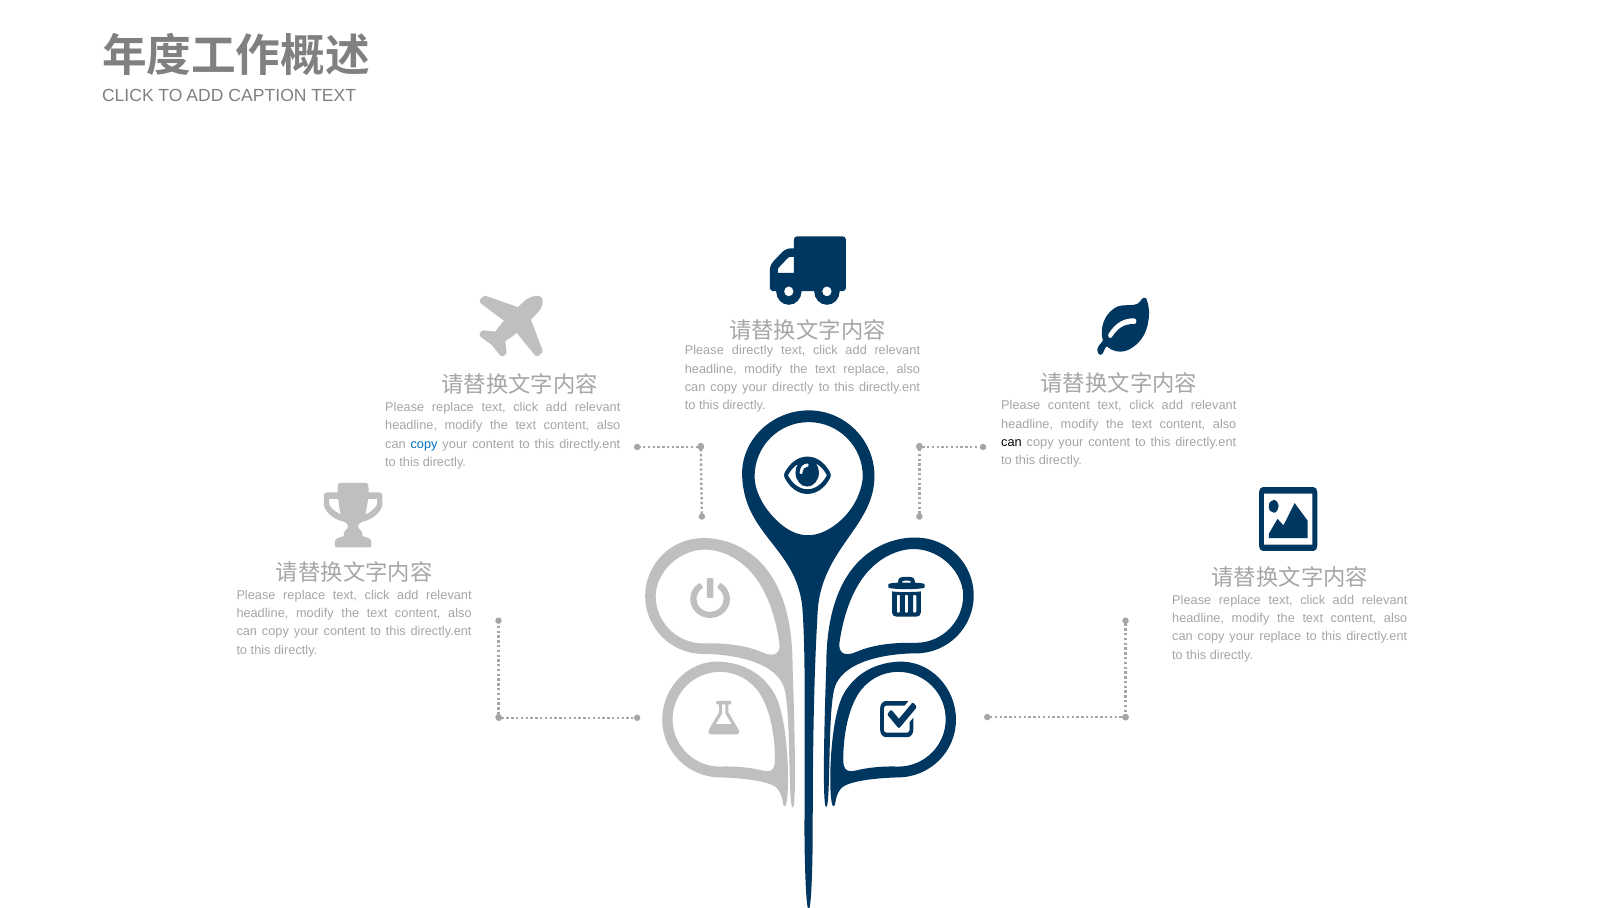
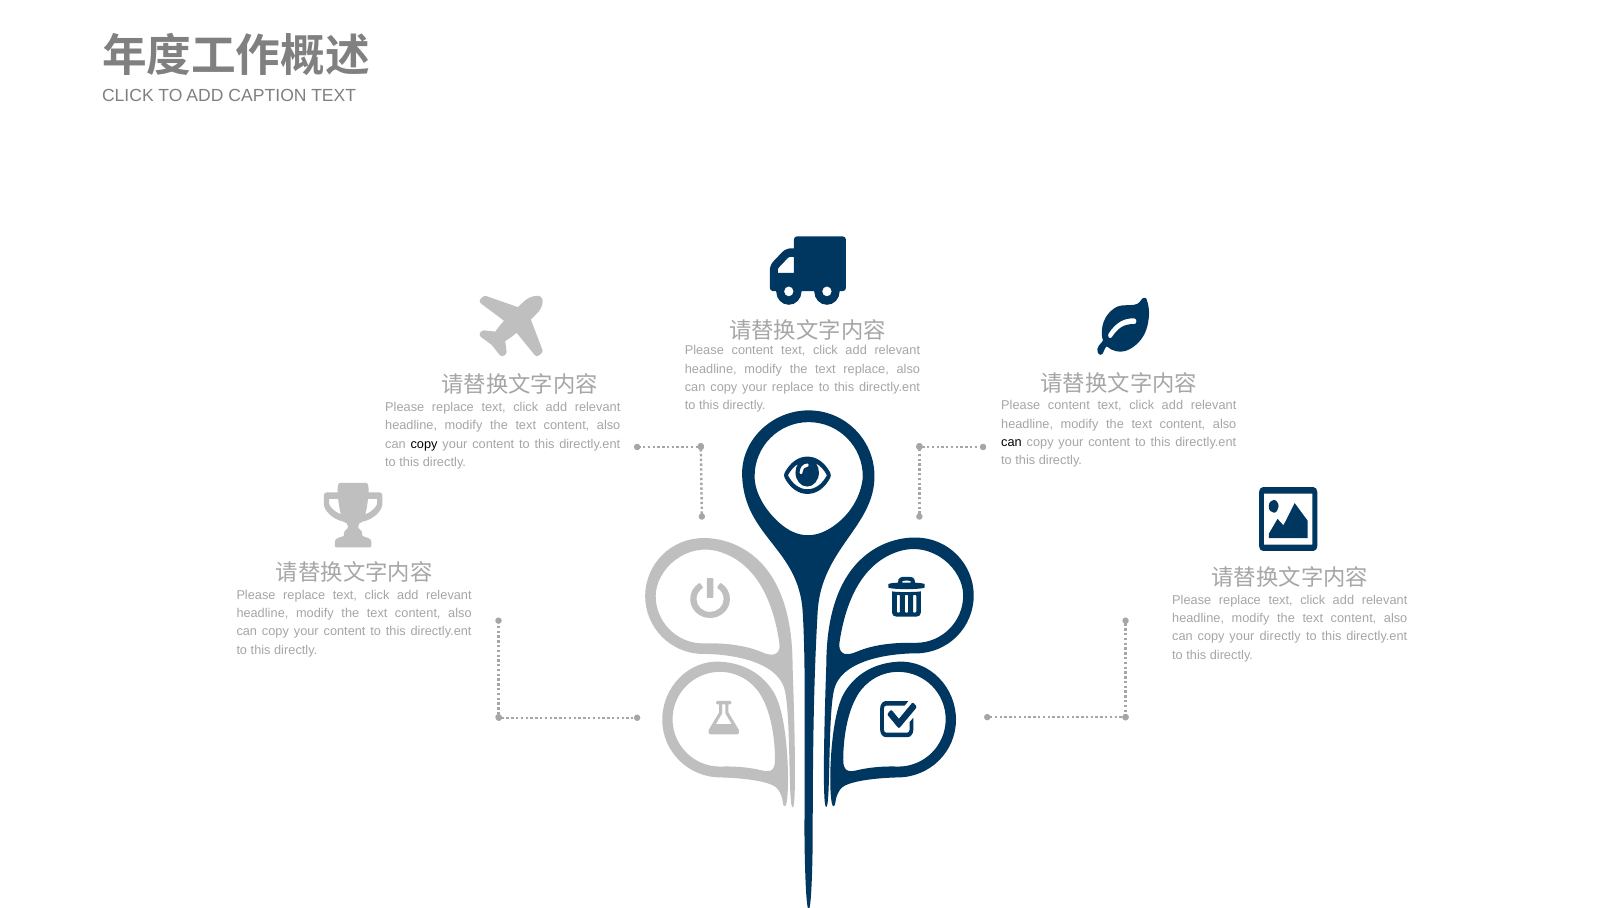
directly at (753, 351): directly -> content
your directly: directly -> replace
copy at (424, 444) colour: blue -> black
your replace: replace -> directly
